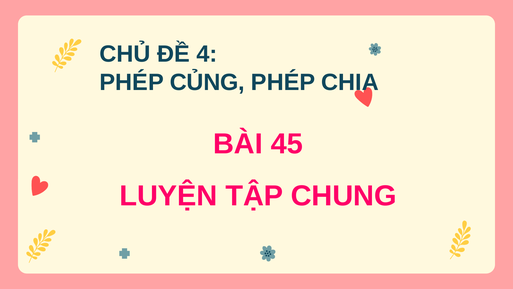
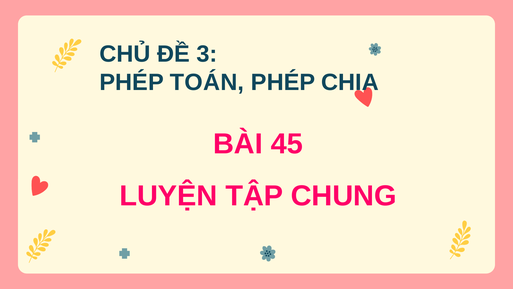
4: 4 -> 3
CỦNG: CỦNG -> TOÁN
